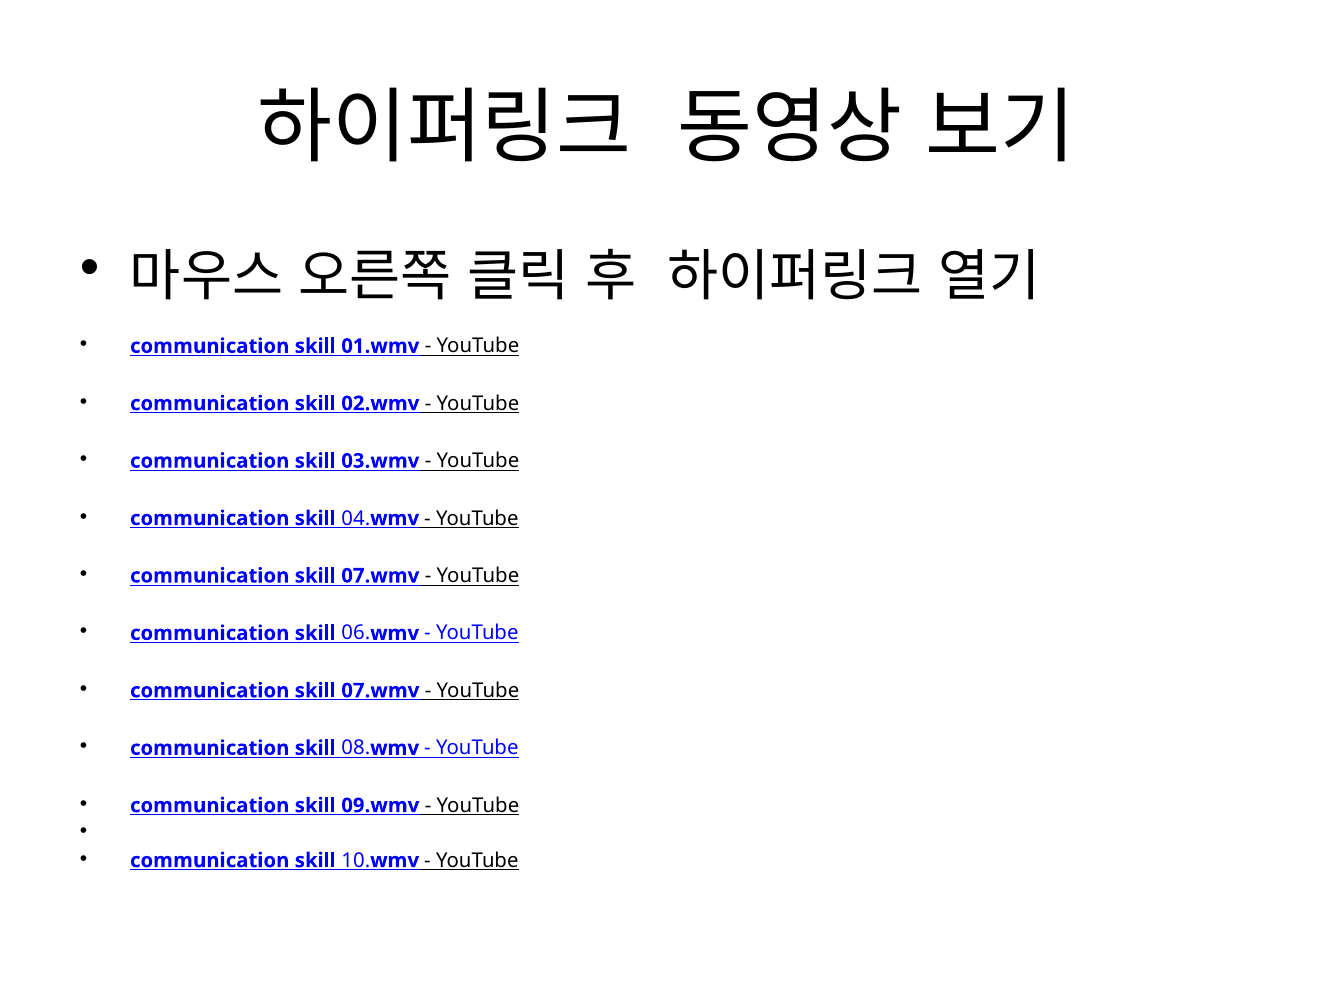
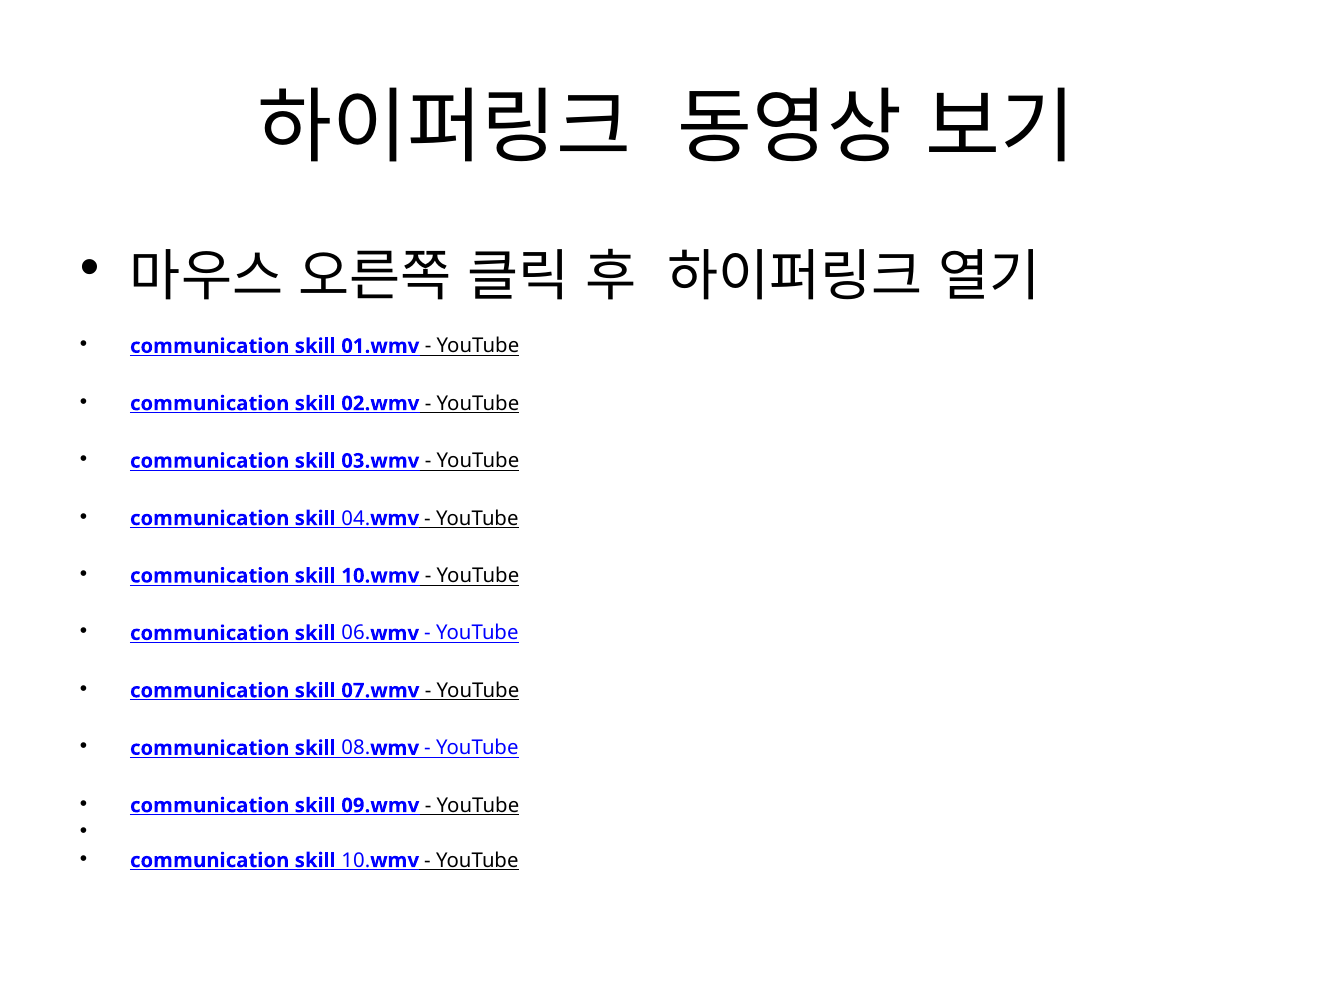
07.wmv at (380, 576): 07.wmv -> 10.wmv
